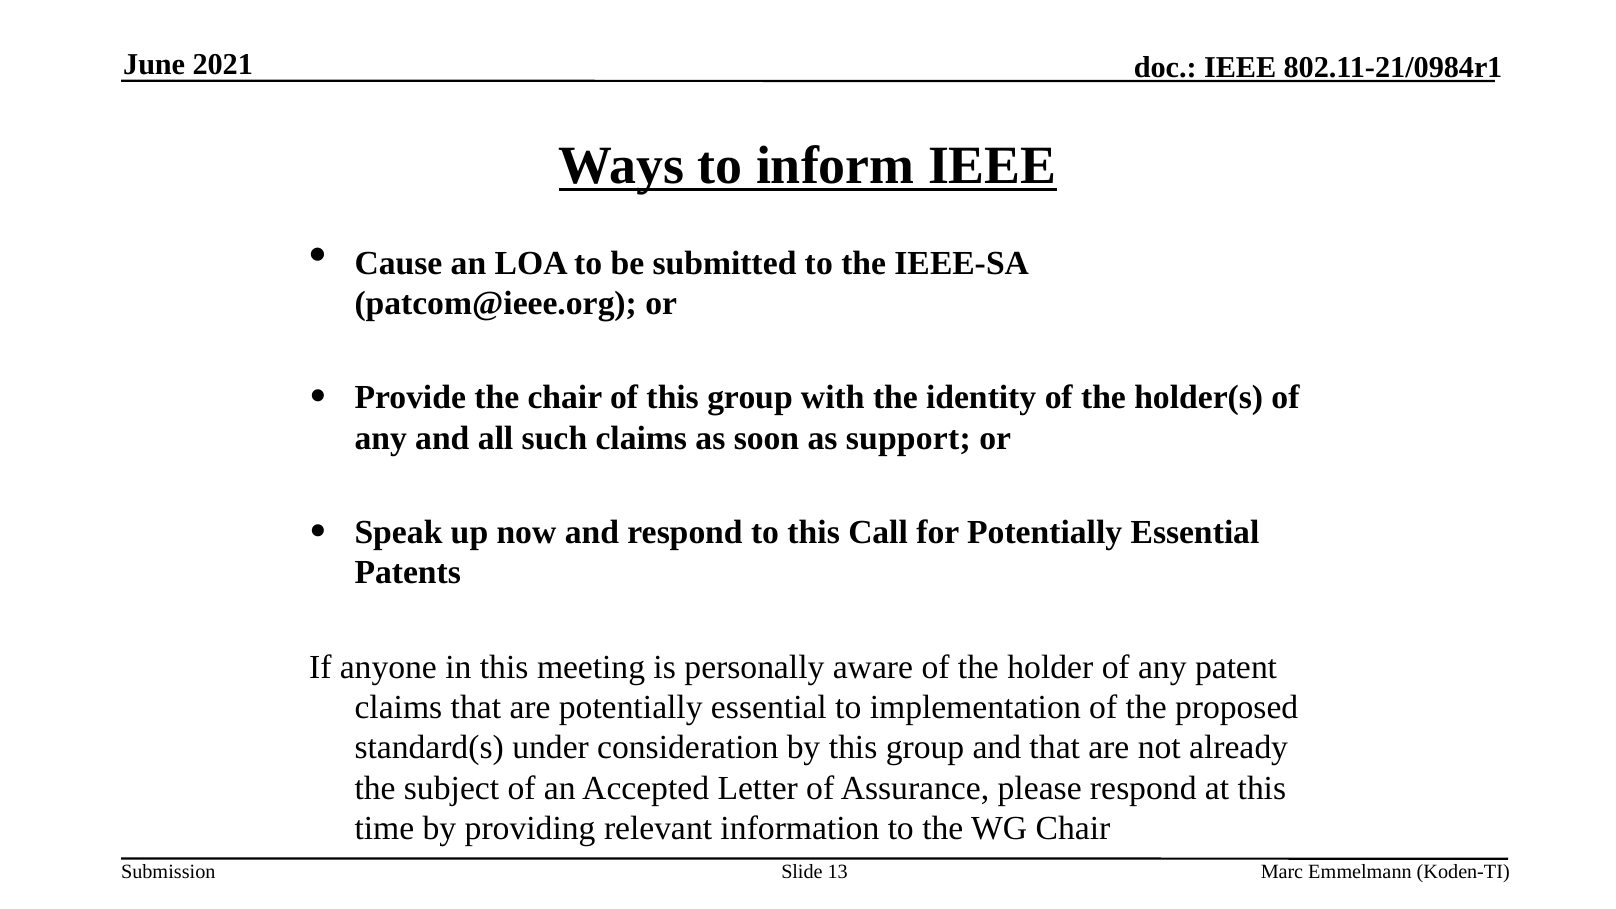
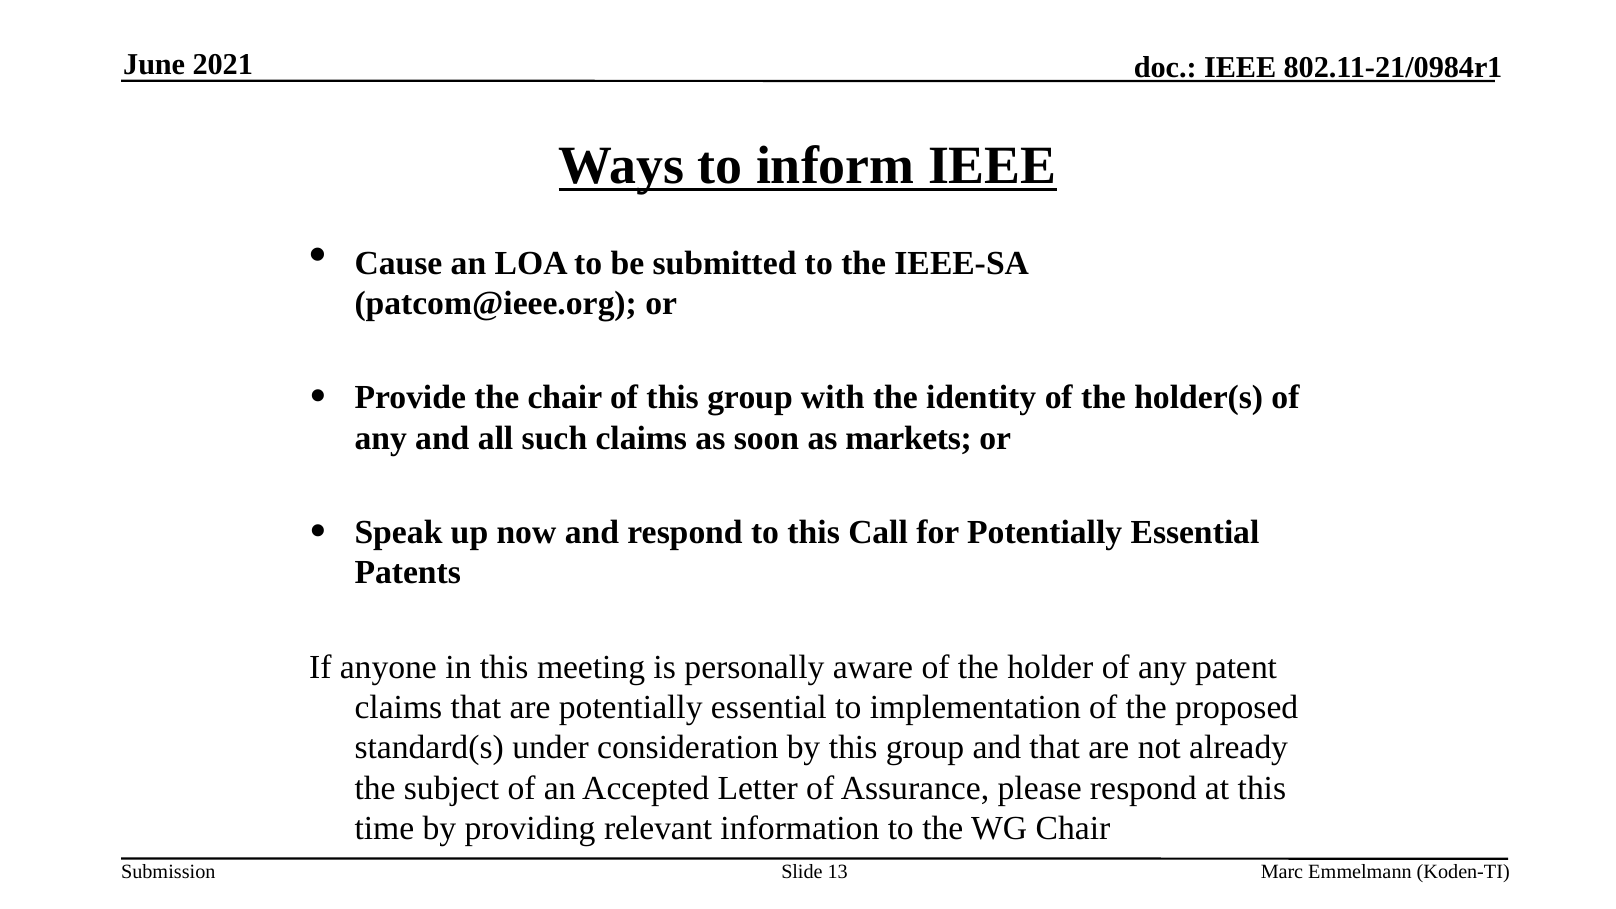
support: support -> markets
